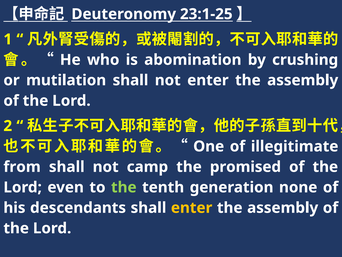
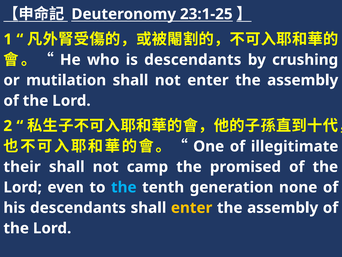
is abomination: abomination -> descendants
from: from -> their
the at (124, 187) colour: light green -> light blue
